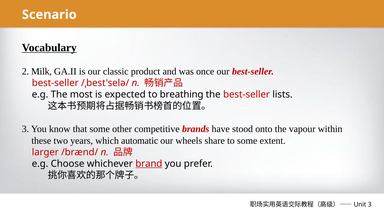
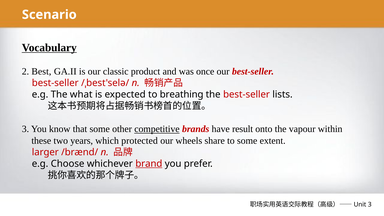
Milk: Milk -> Best
most: most -> what
competitive underline: none -> present
stood: stood -> result
automatic: automatic -> protected
